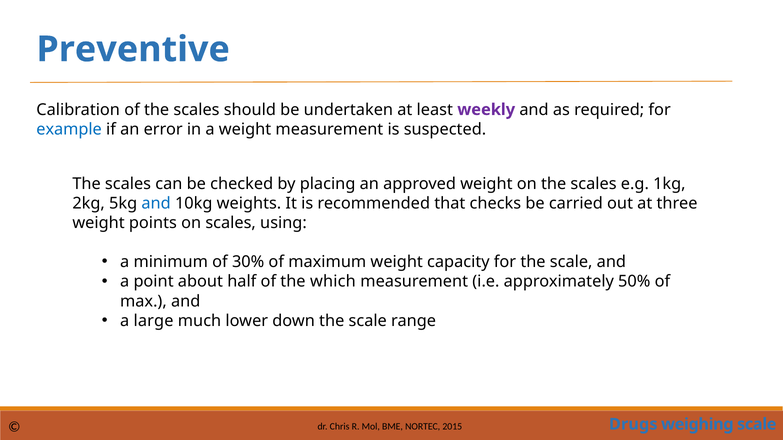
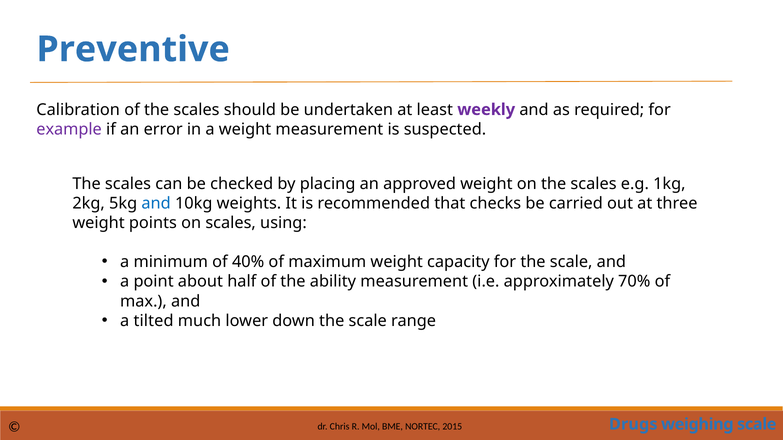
example colour: blue -> purple
30%: 30% -> 40%
which: which -> ability
50%: 50% -> 70%
large: large -> tilted
